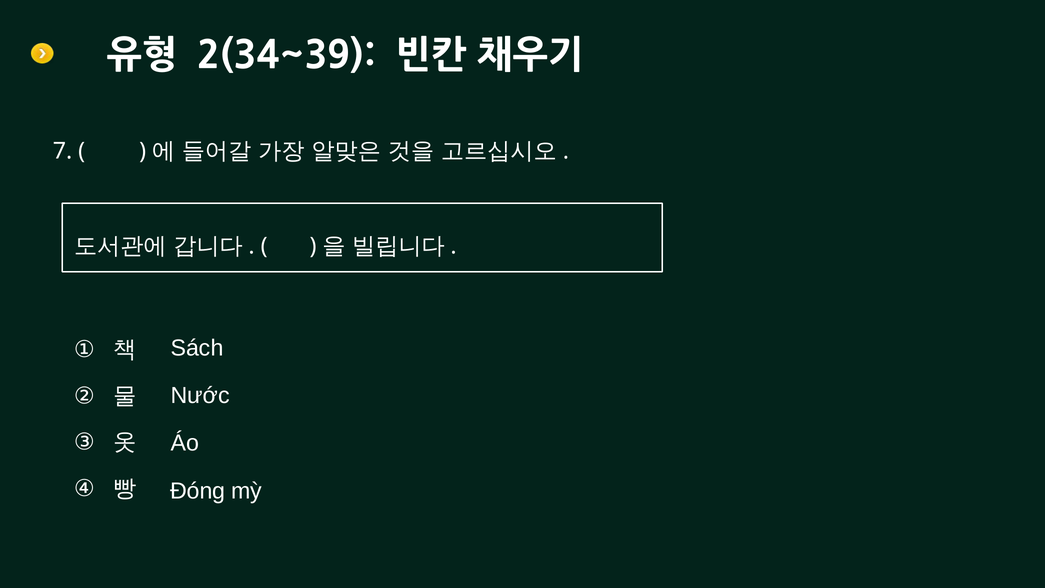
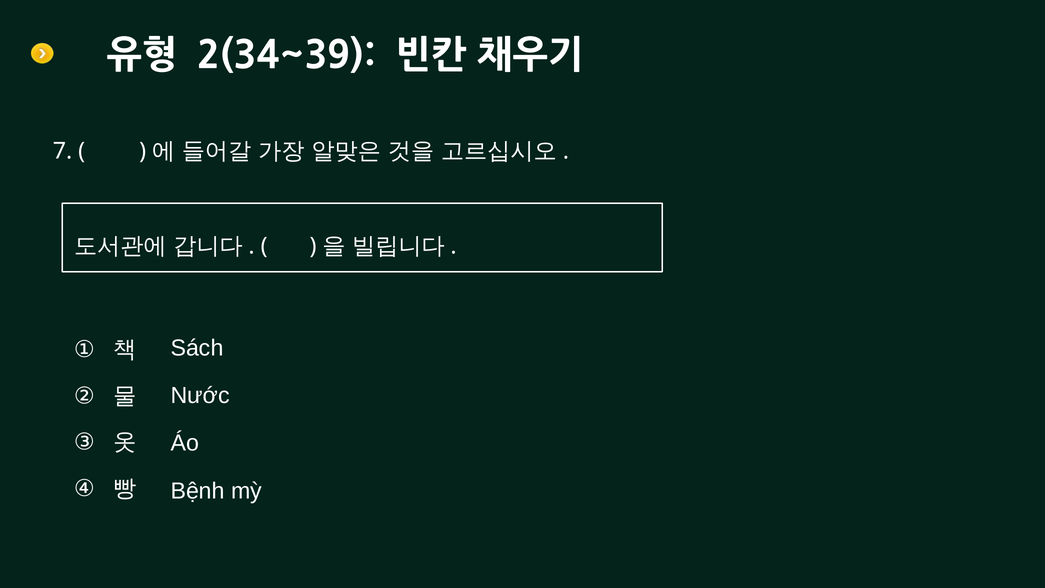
Đóng: Đóng -> Bệnh
